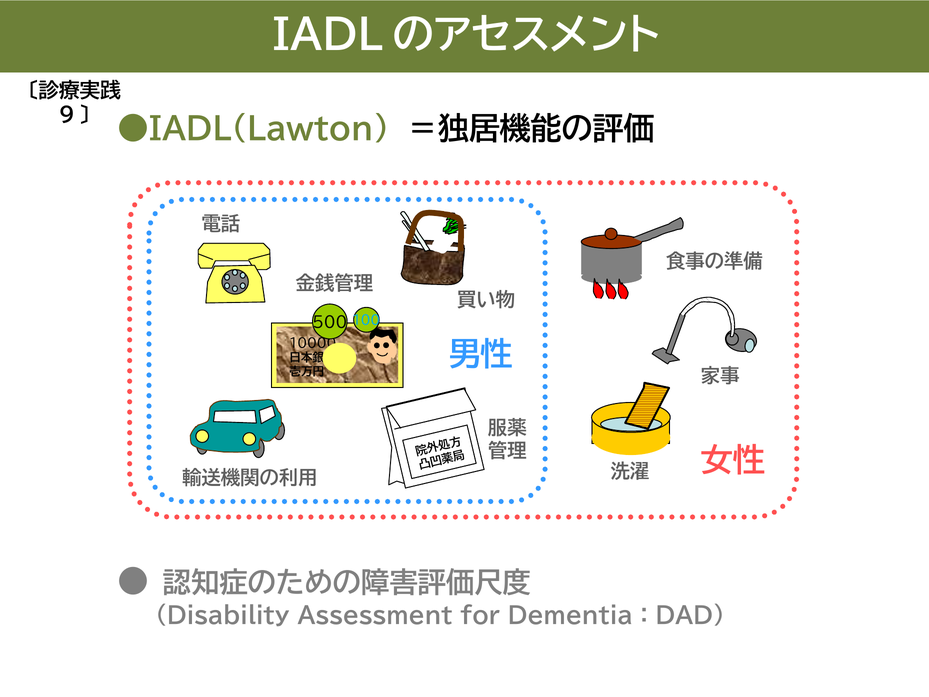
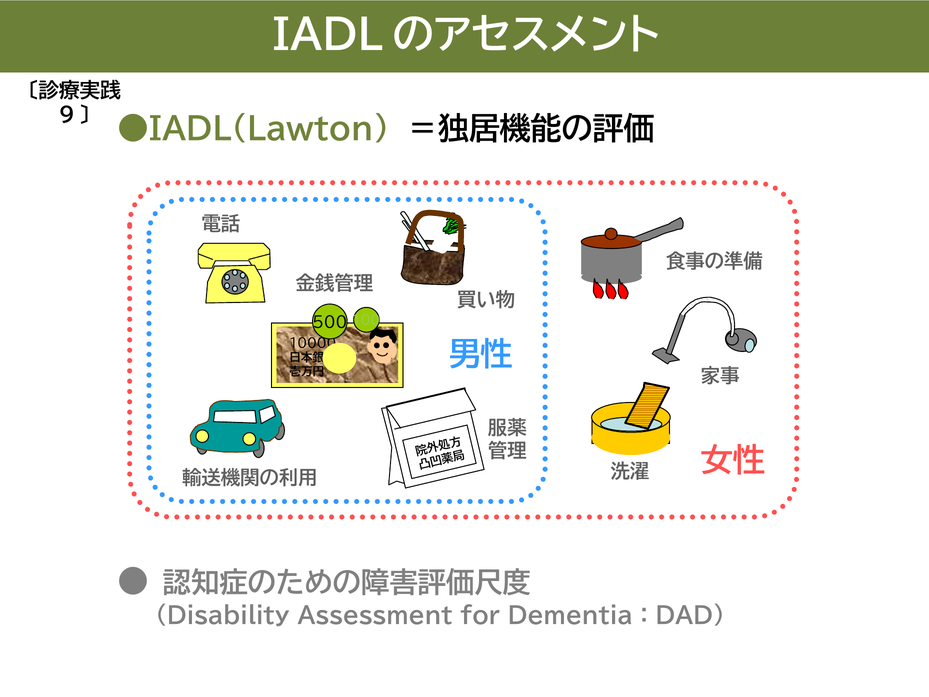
100 colour: light blue -> light green
